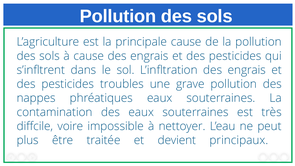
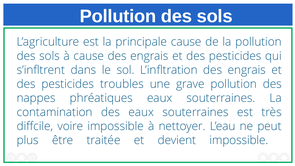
devient principaux: principaux -> impossible
